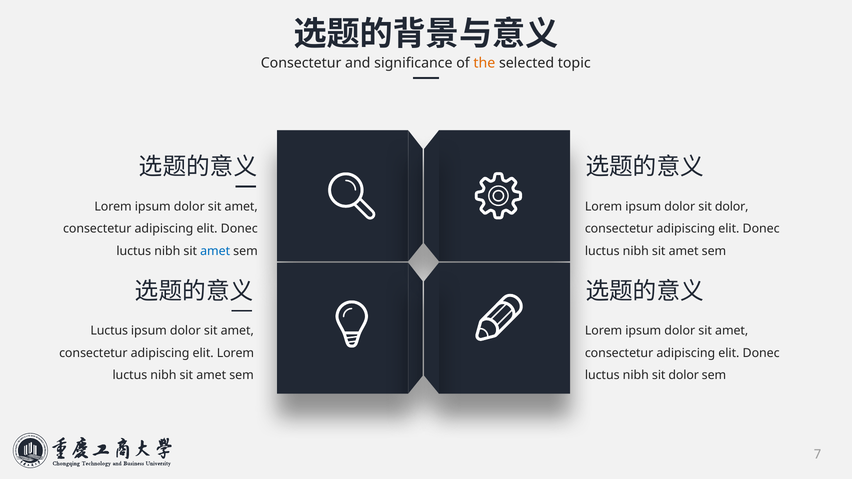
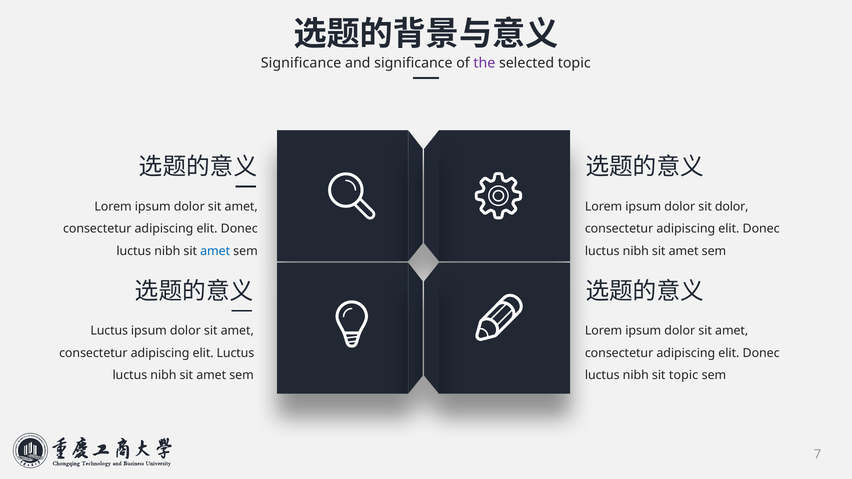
Consectetur at (301, 63): Consectetur -> Significance
the colour: orange -> purple
elit Lorem: Lorem -> Luctus
nibh sit dolor: dolor -> topic
